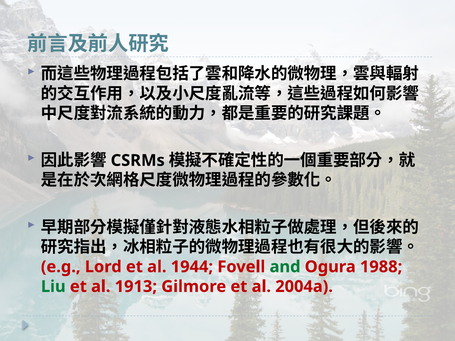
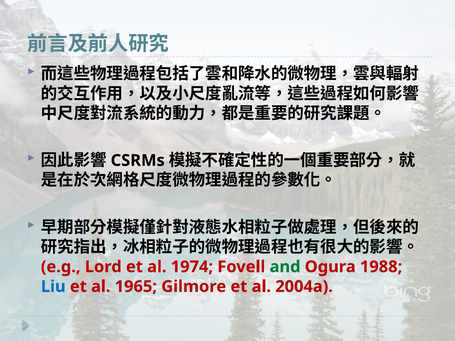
1944: 1944 -> 1974
Liu colour: green -> blue
1913: 1913 -> 1965
